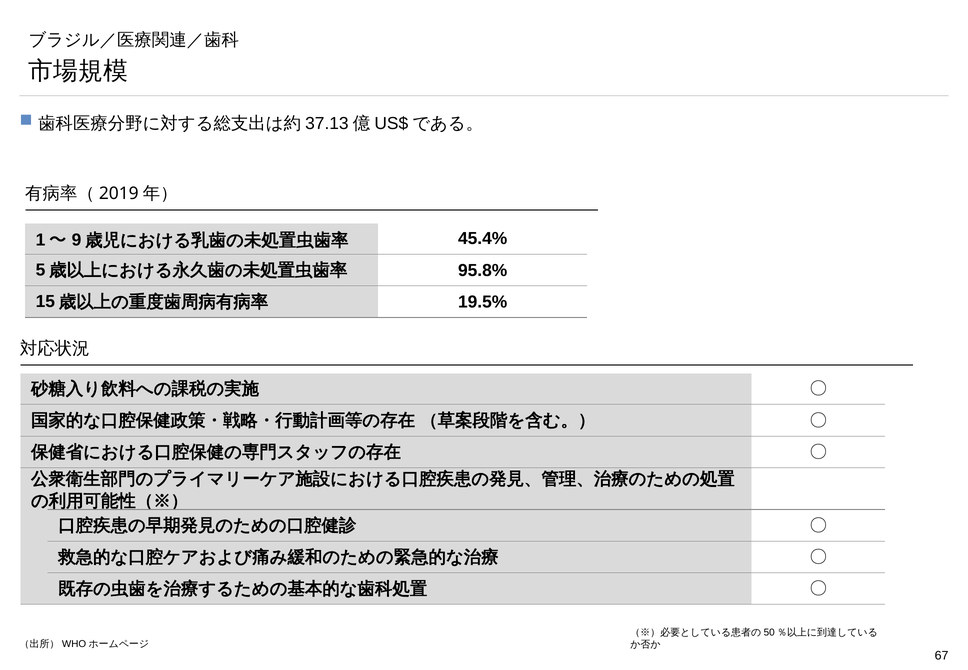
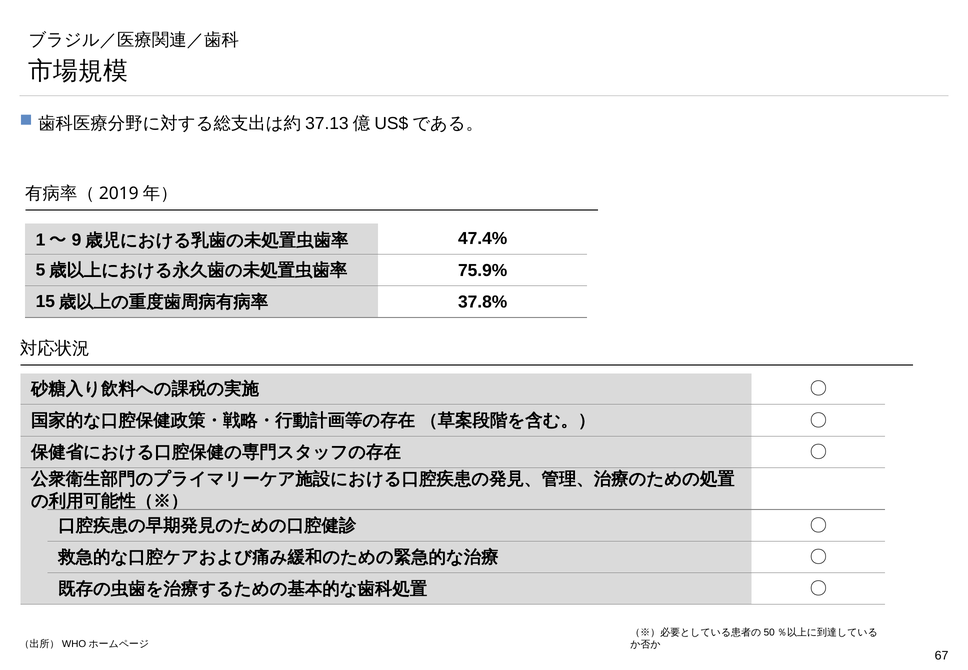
45.4%: 45.4% -> 47.4%
95.8%: 95.8% -> 75.9%
19.5%: 19.5% -> 37.8%
